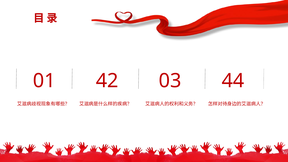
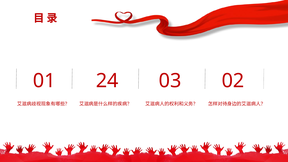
42: 42 -> 24
44: 44 -> 02
